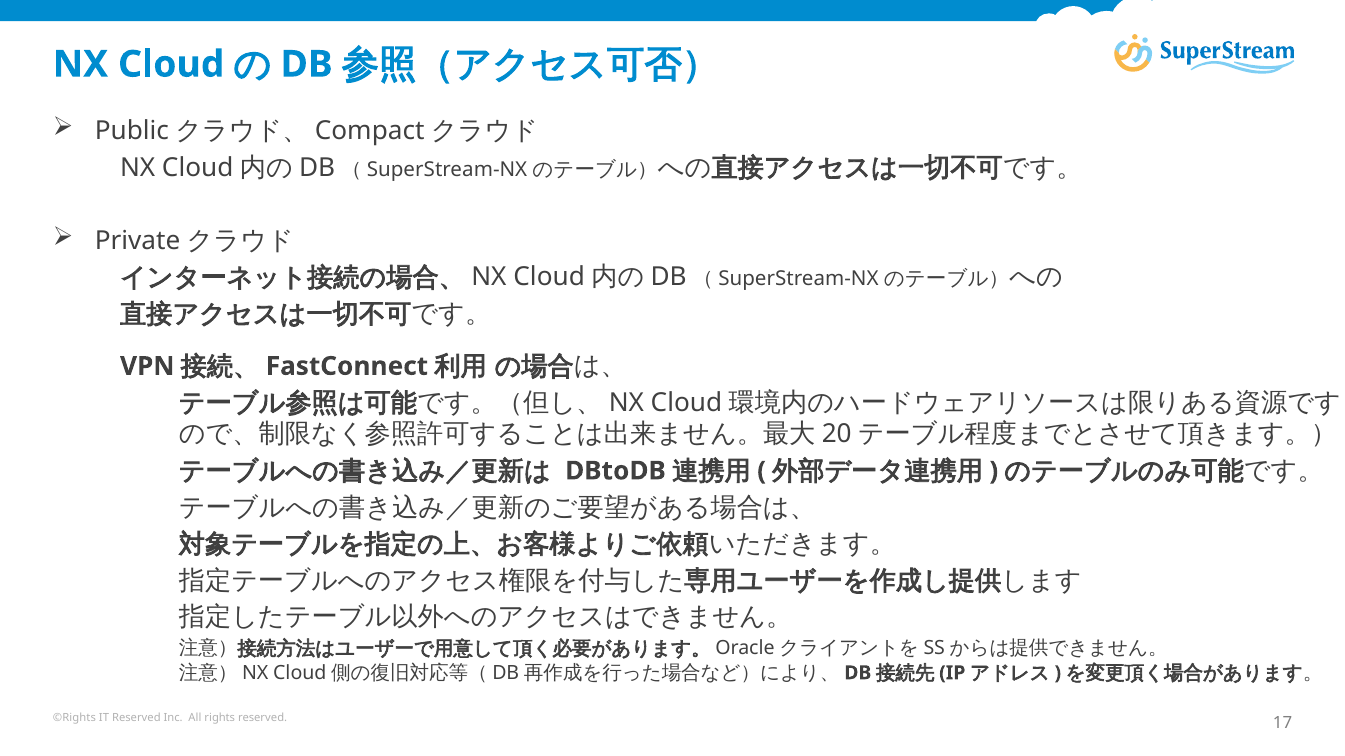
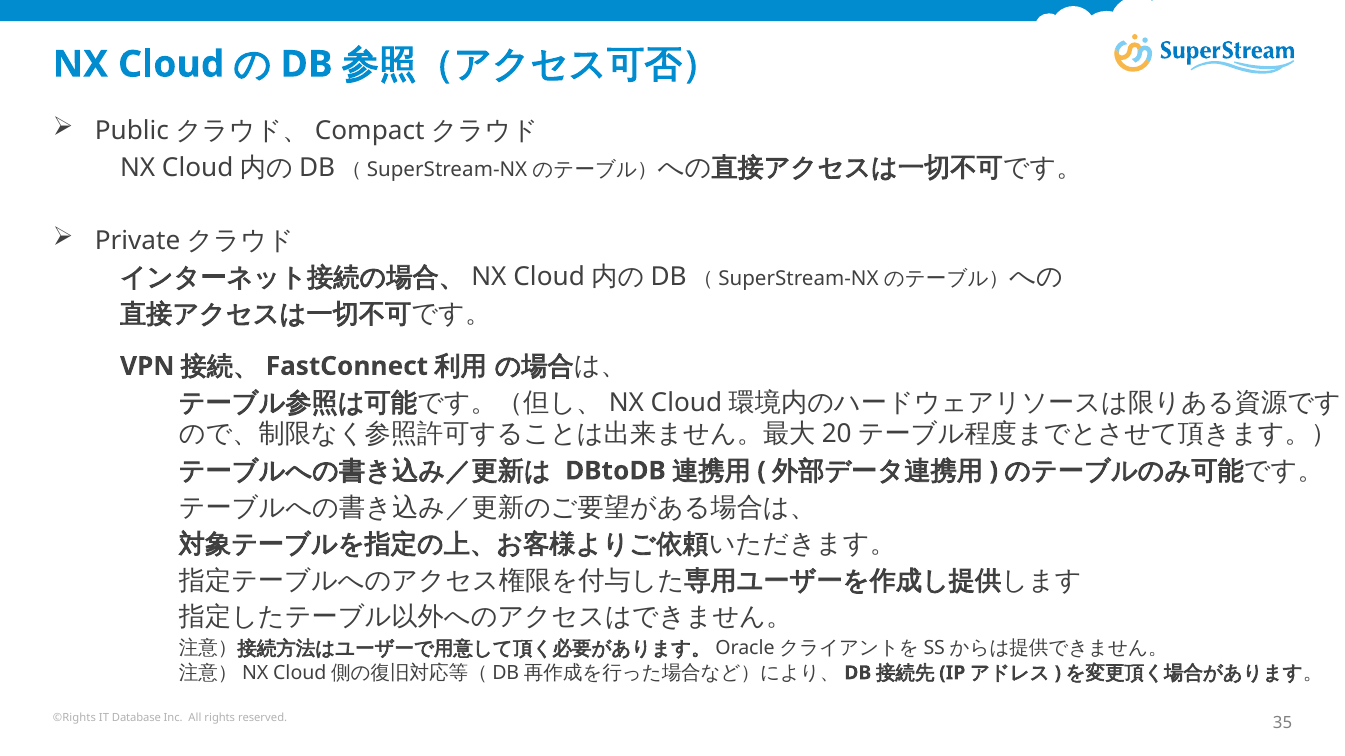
IT Reserved: Reserved -> Database
17: 17 -> 35
